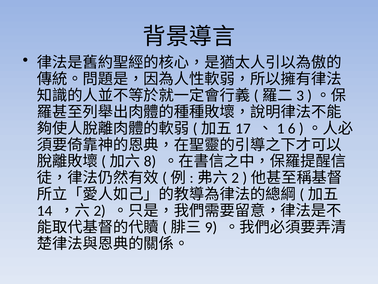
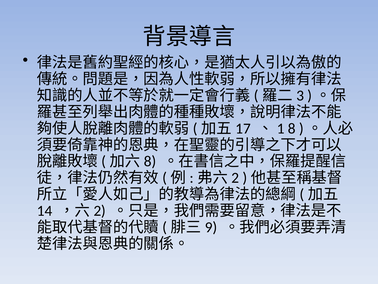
6: 6 -> 8
